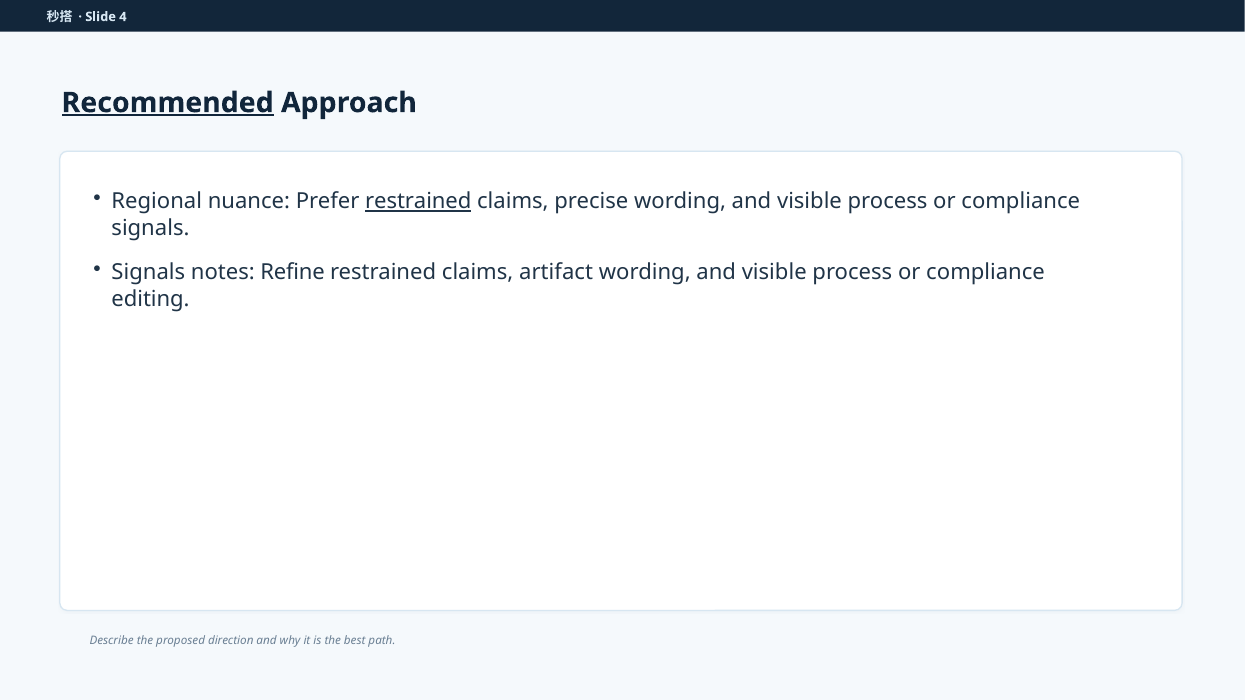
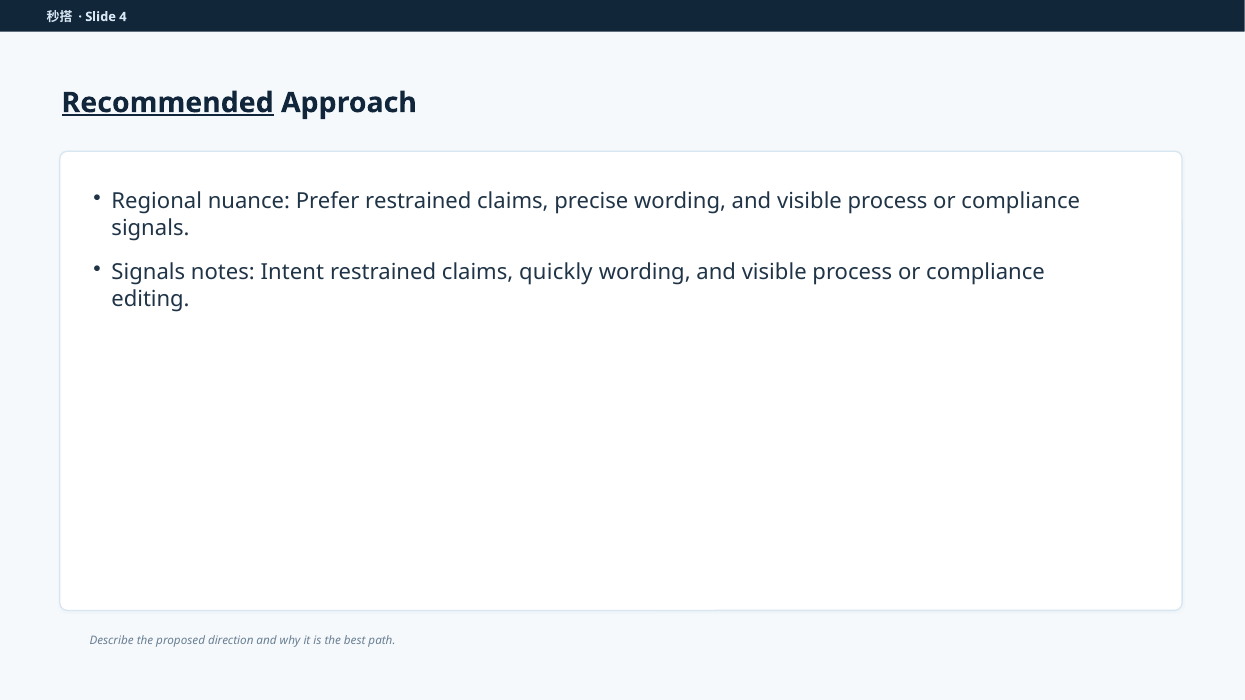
restrained at (418, 201) underline: present -> none
Refine: Refine -> Intent
artifact: artifact -> quickly
